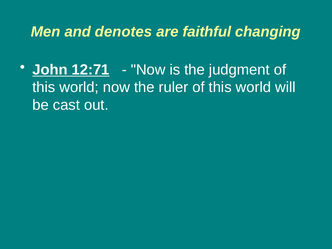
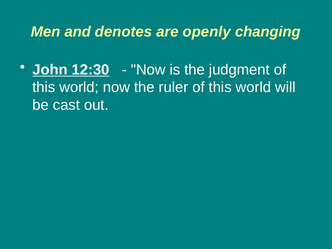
faithful: faithful -> openly
12:71: 12:71 -> 12:30
